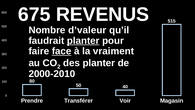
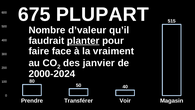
REVENUS: REVENUS -> PLUPART
face underline: present -> none
des planter: planter -> janvier
2000-2010: 2000-2010 -> 2000-2024
